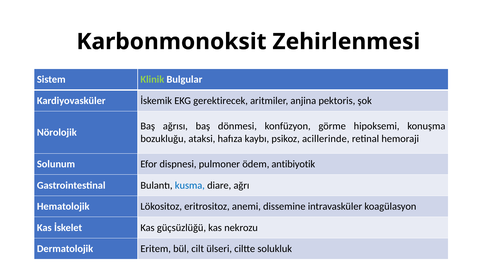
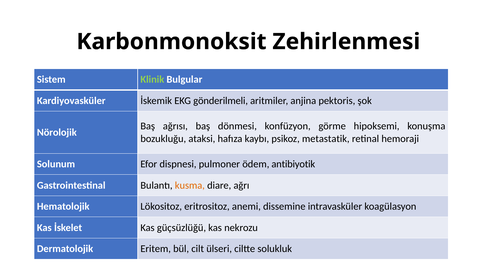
gerektirecek: gerektirecek -> gönderilmeli
acillerinde: acillerinde -> metastatik
kusma colour: blue -> orange
